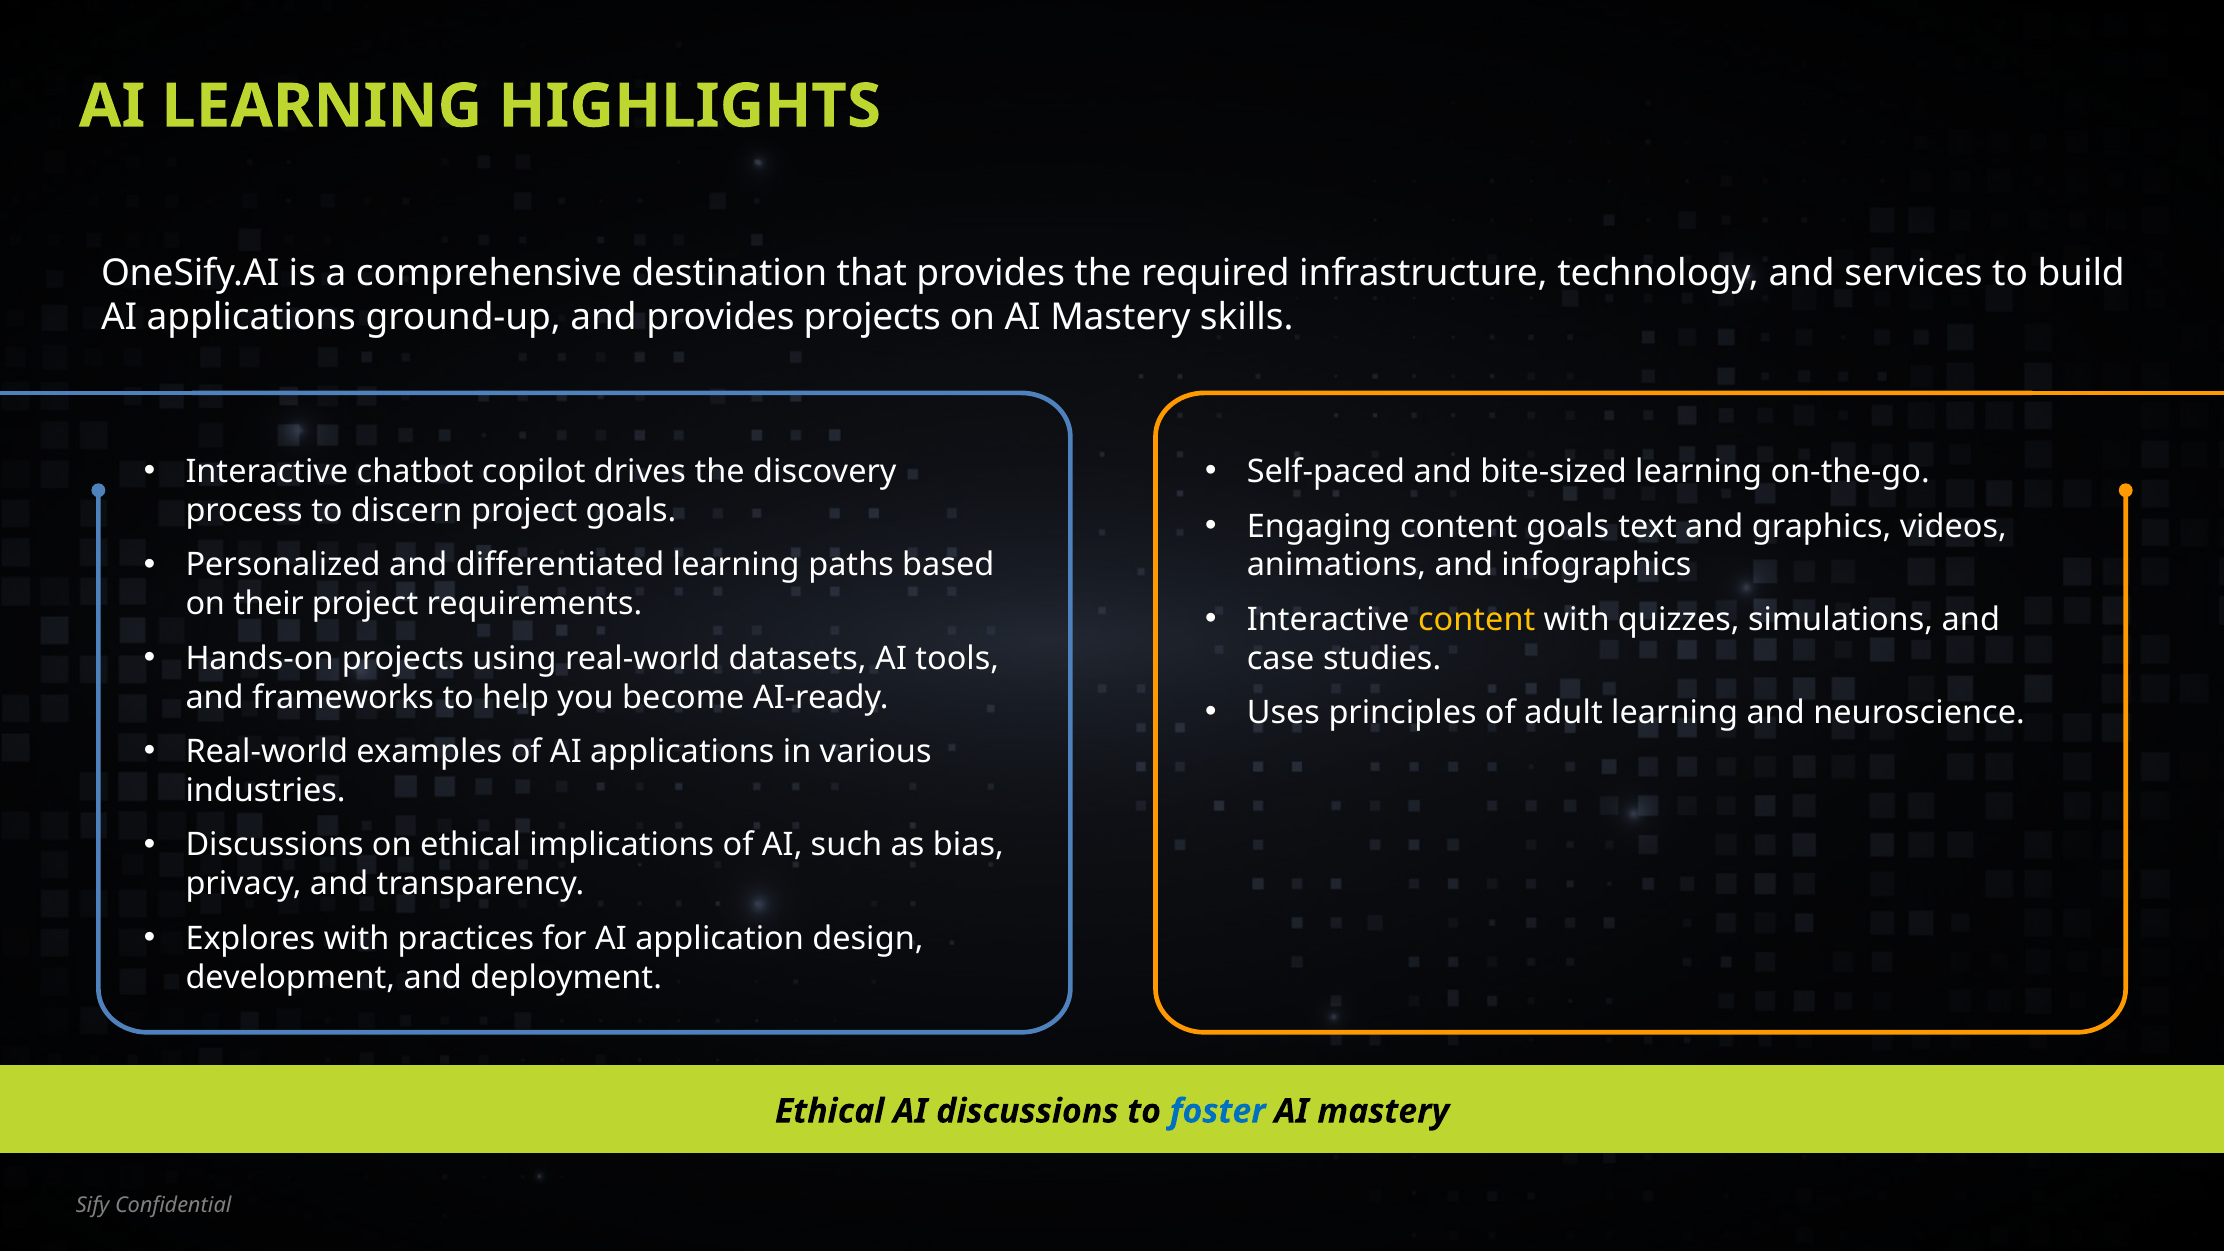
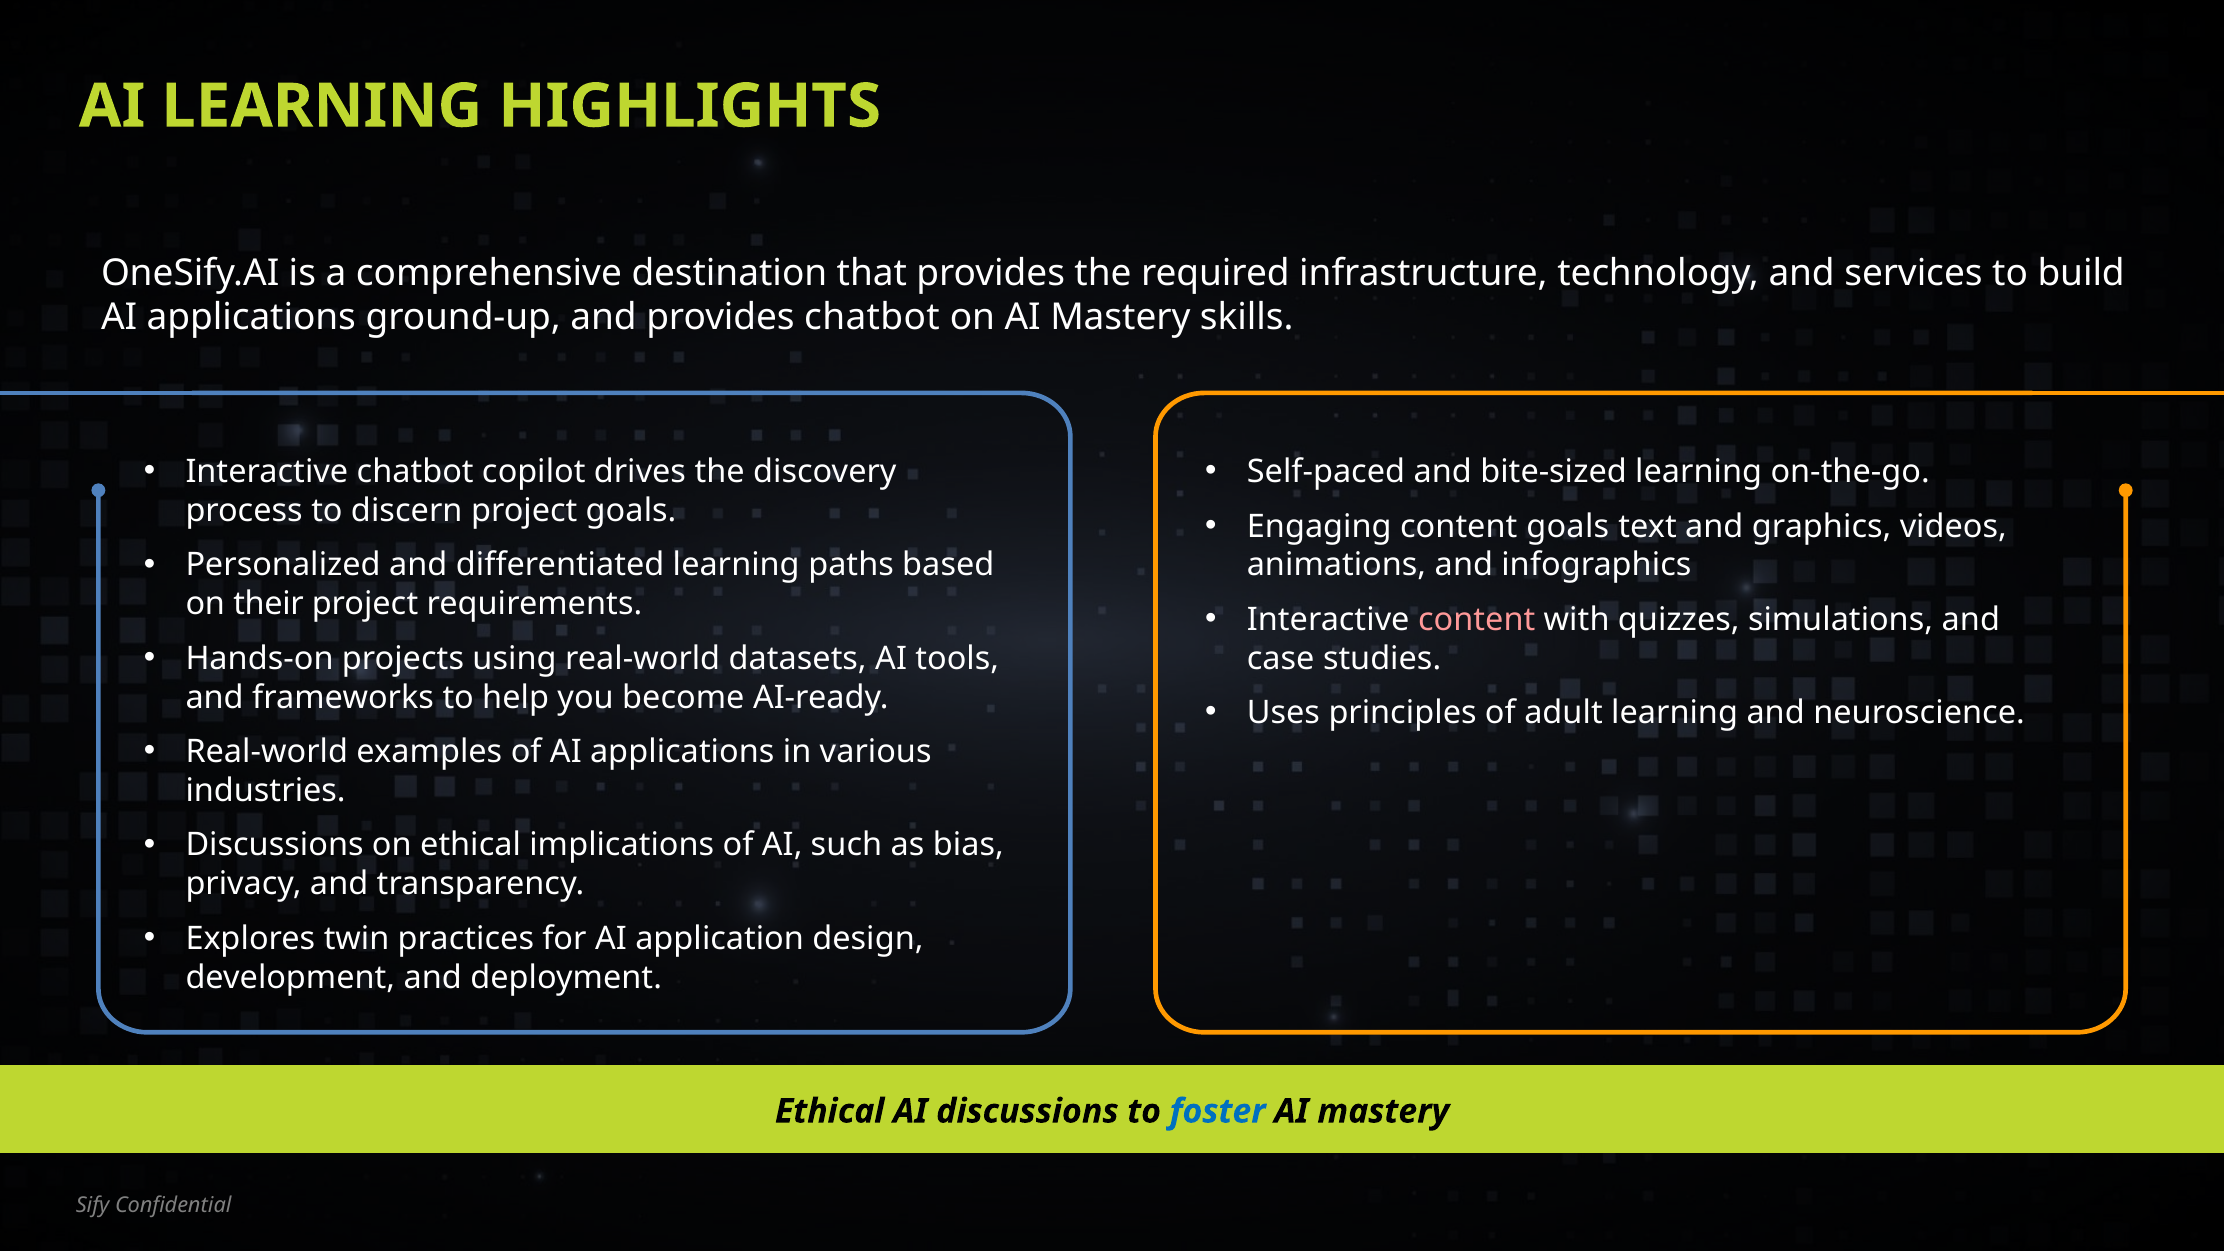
provides projects: projects -> chatbot
content at (1477, 620) colour: yellow -> pink
Explores with: with -> twin
